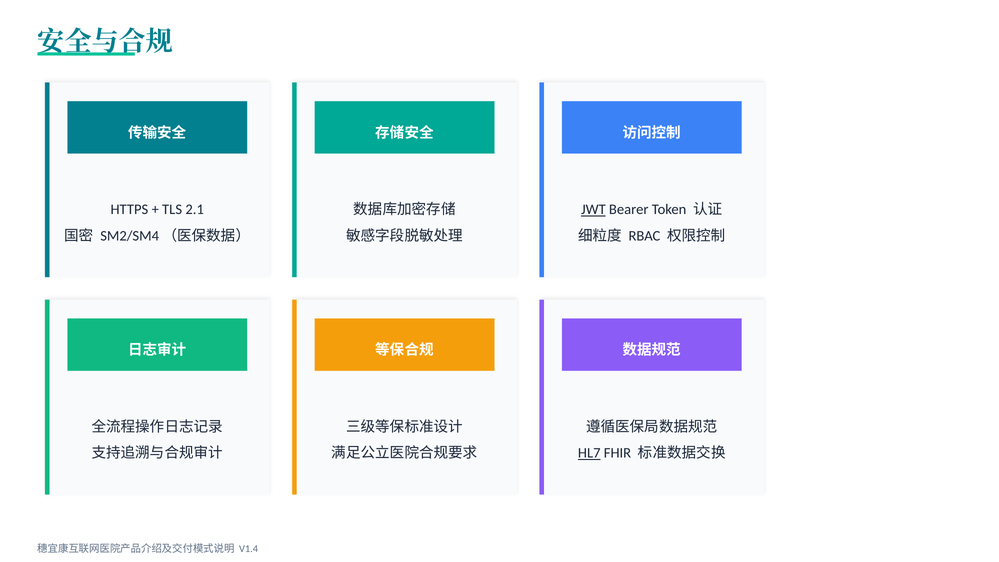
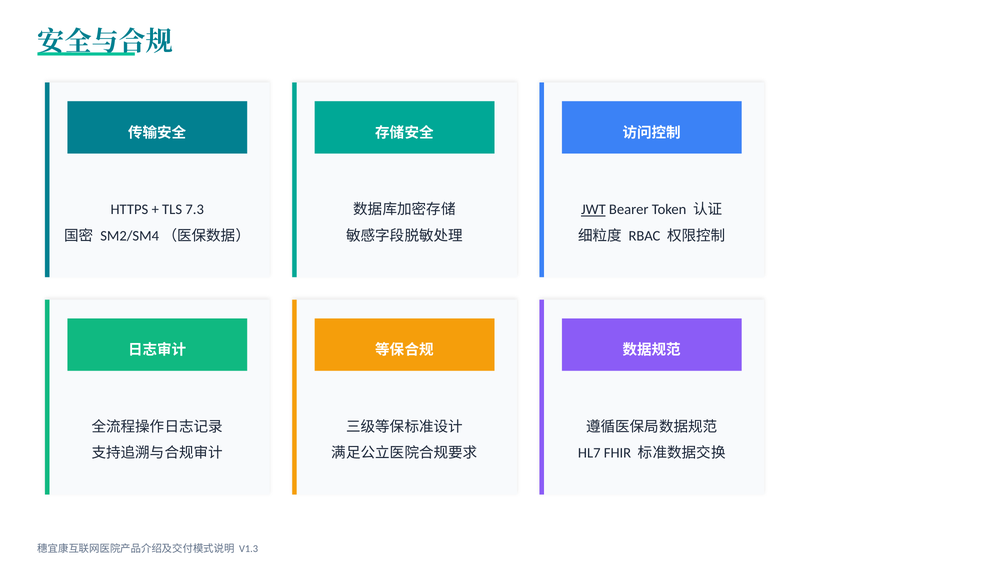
2.1: 2.1 -> 7.3
HL7 underline: present -> none
V1.4: V1.4 -> V1.3
